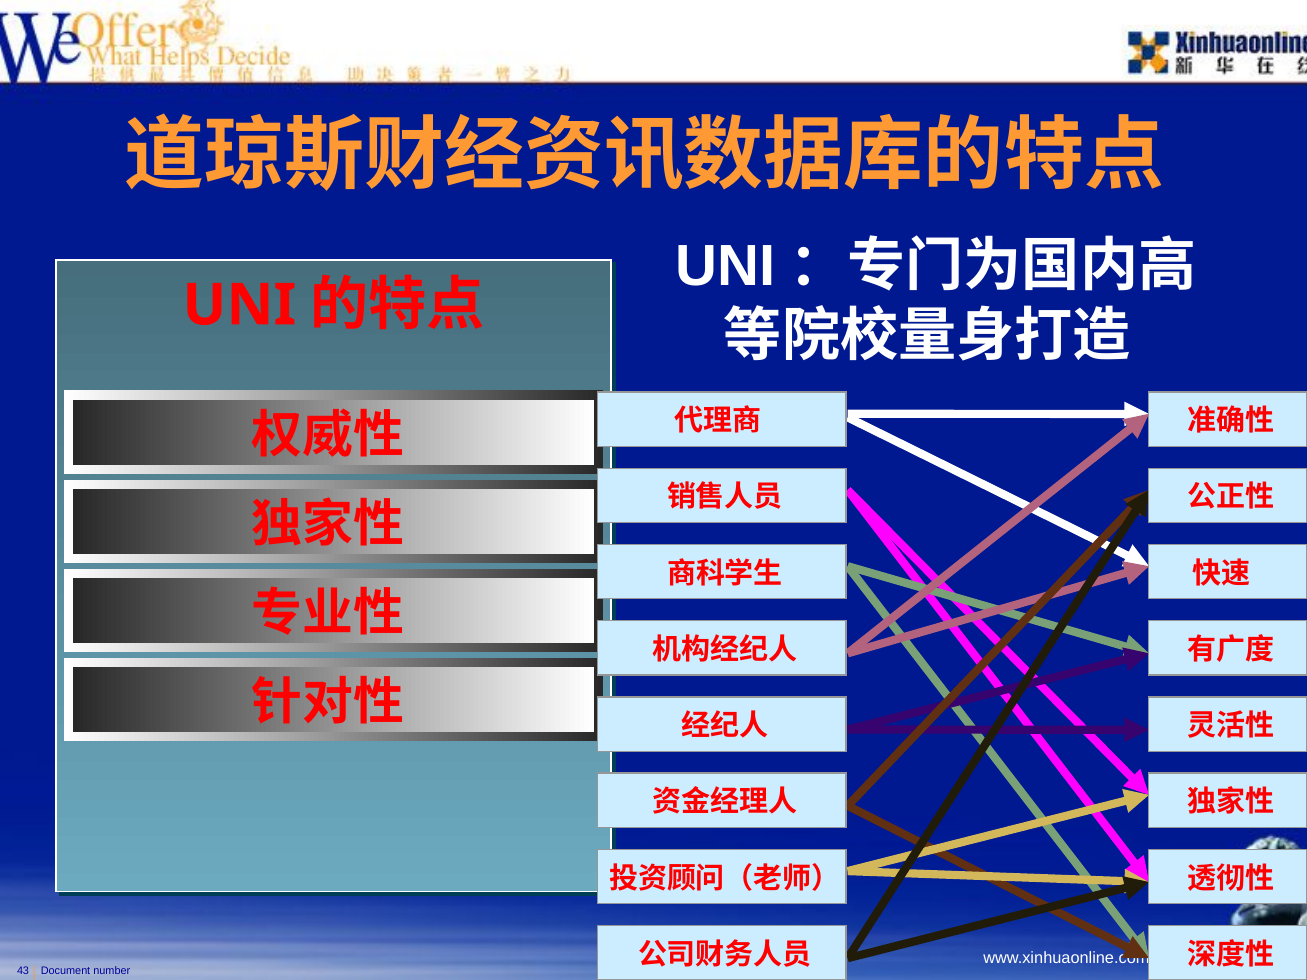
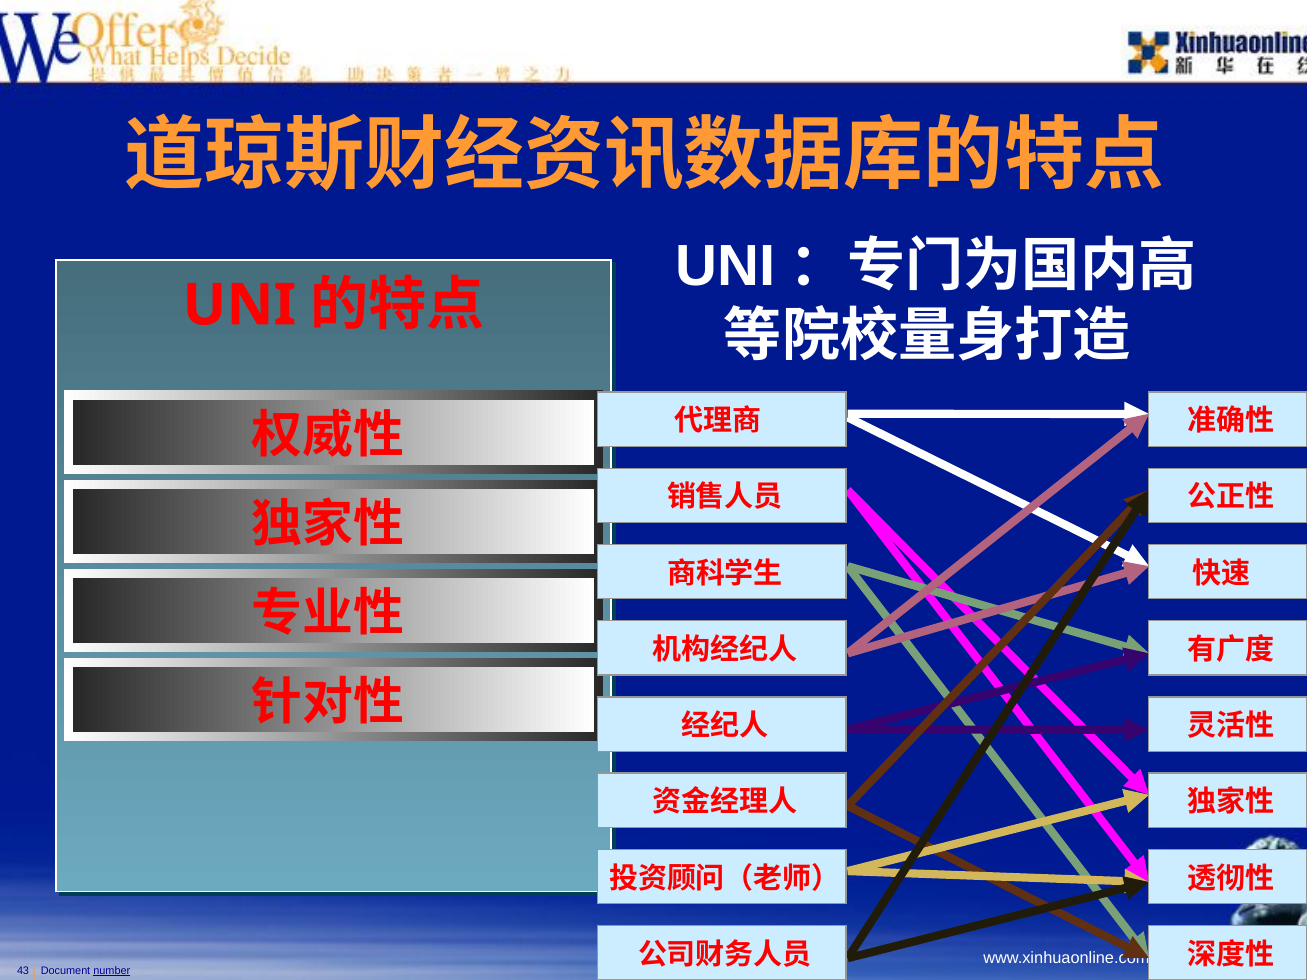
number underline: none -> present
